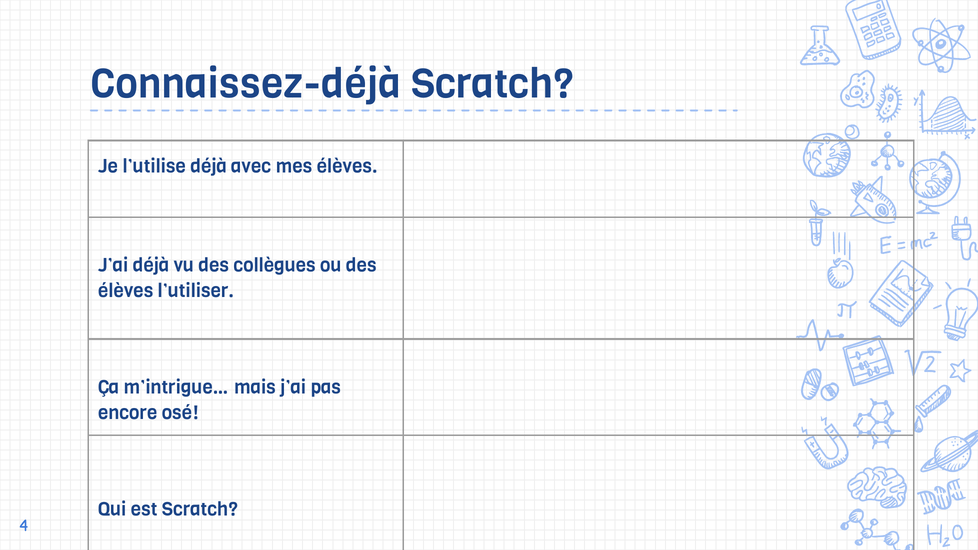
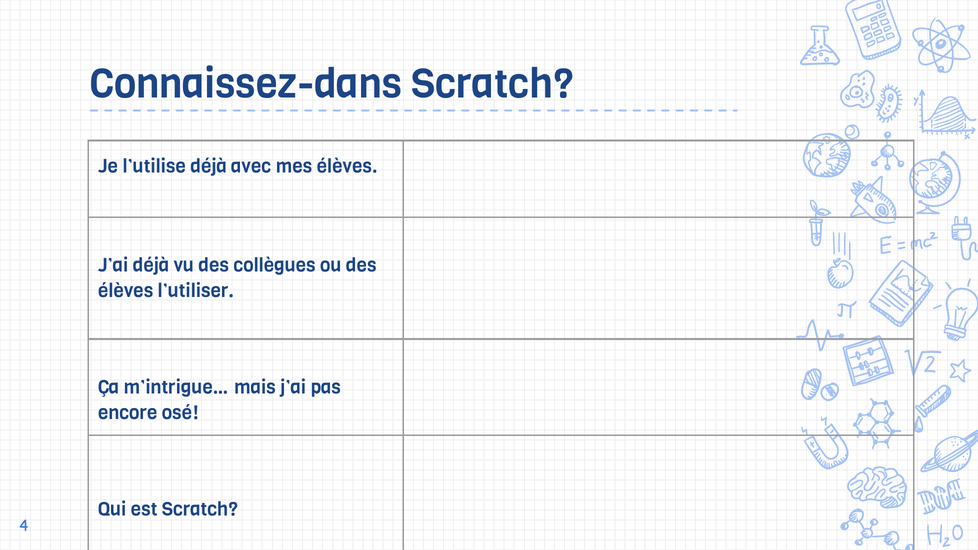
Connaissez-déjà: Connaissez-déjà -> Connaissez-dans
